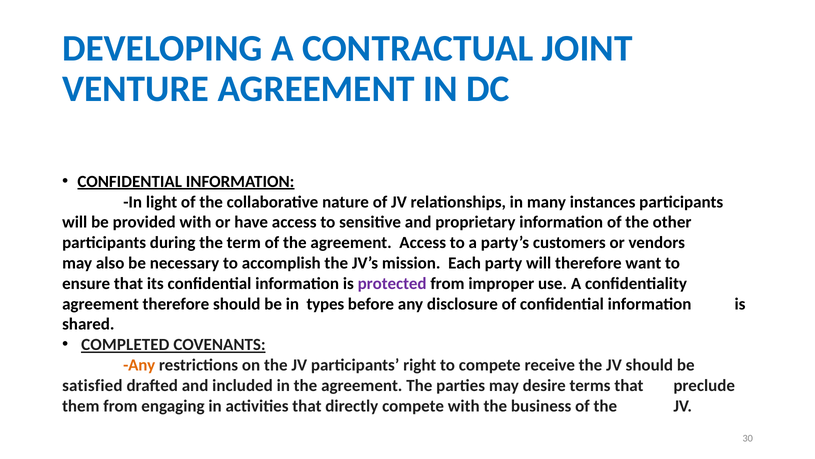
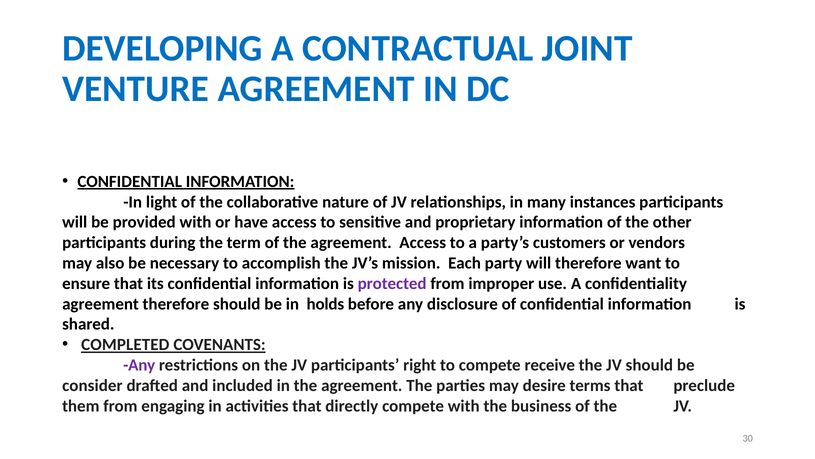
types: types -> holds
Any at (139, 365) colour: orange -> purple
satisfied: satisfied -> consider
